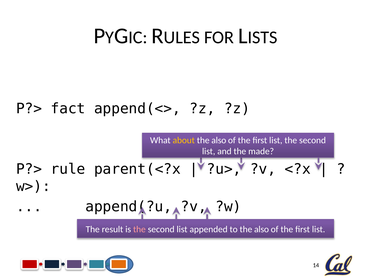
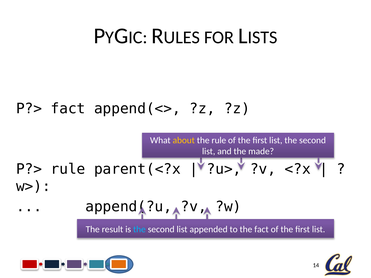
also at (219, 140): also -> rule
the at (139, 229) colour: pink -> light blue
to the also: also -> fact
